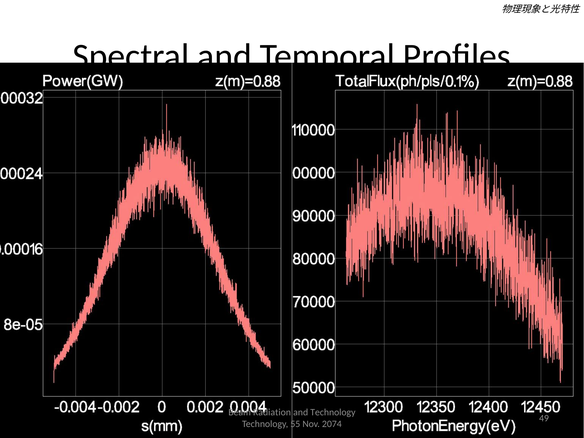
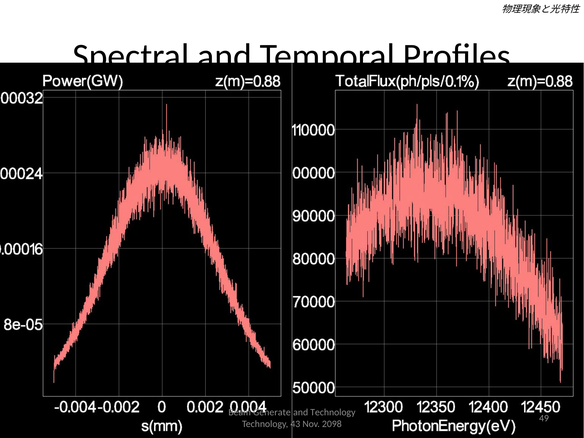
Radiation: Radiation -> Generate
55: 55 -> 43
2074: 2074 -> 2098
